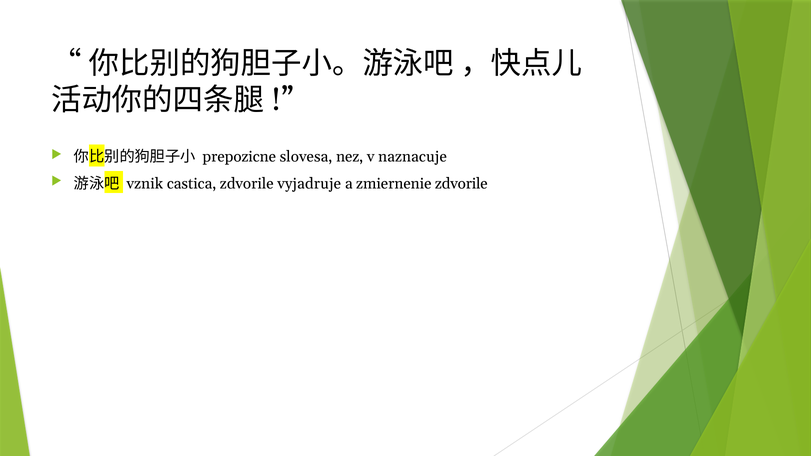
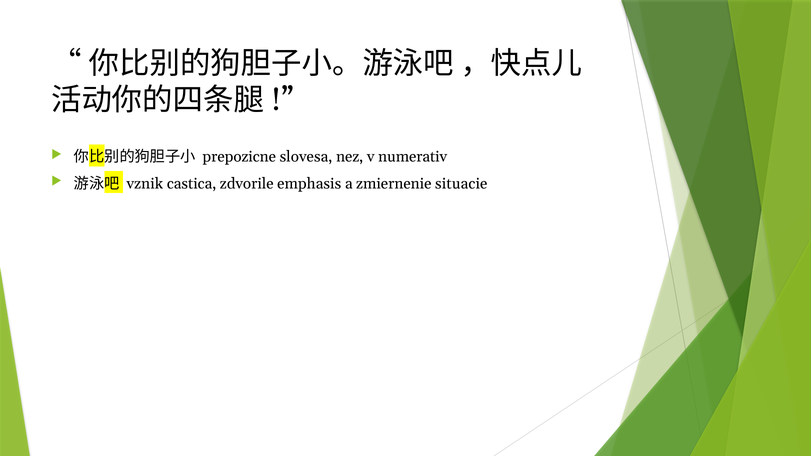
naznacuje: naznacuje -> numerativ
vyjadruje: vyjadruje -> emphasis
zmiernenie zdvorile: zdvorile -> situacie
